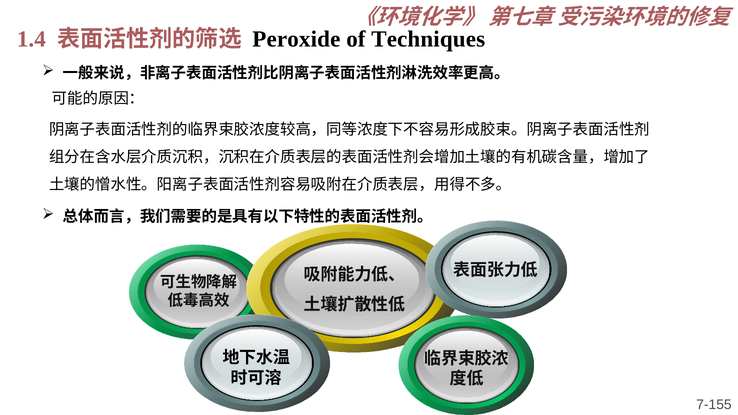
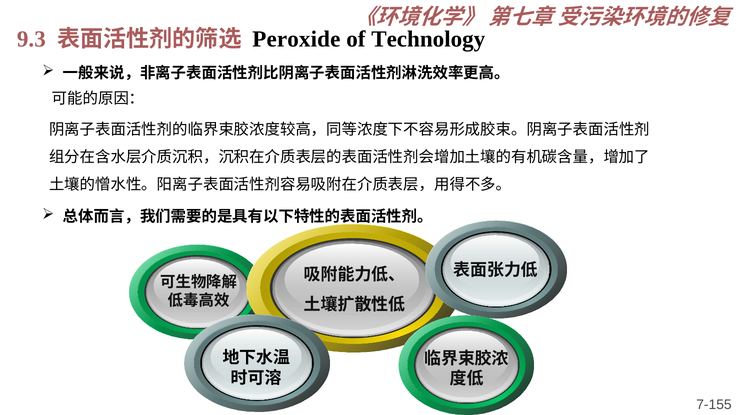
1.4: 1.4 -> 9.3
Techniques: Techniques -> Technology
